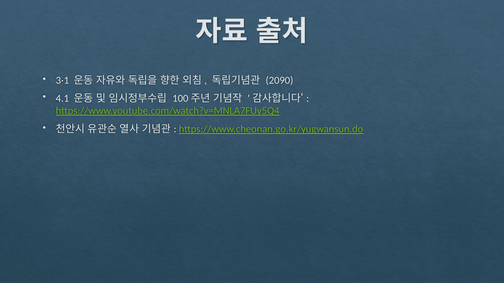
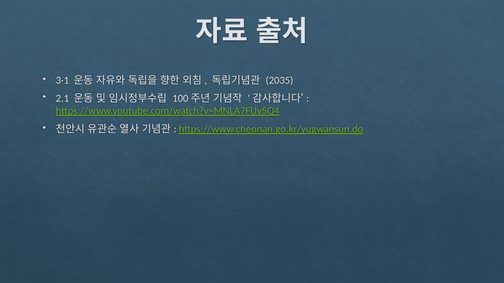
2090: 2090 -> 2035
4.1: 4.1 -> 2.1
